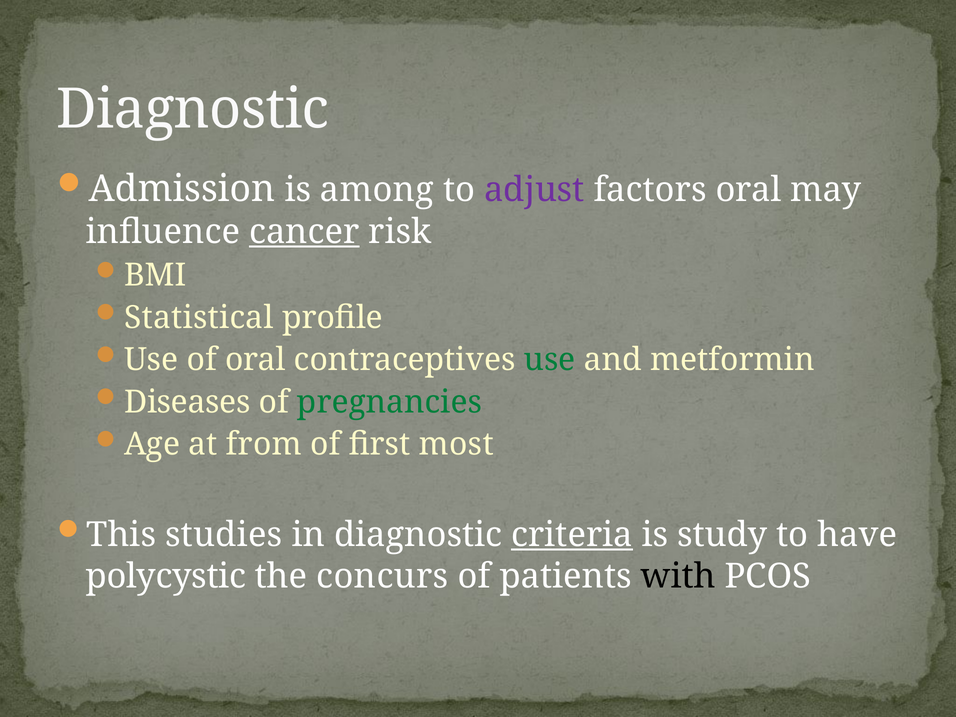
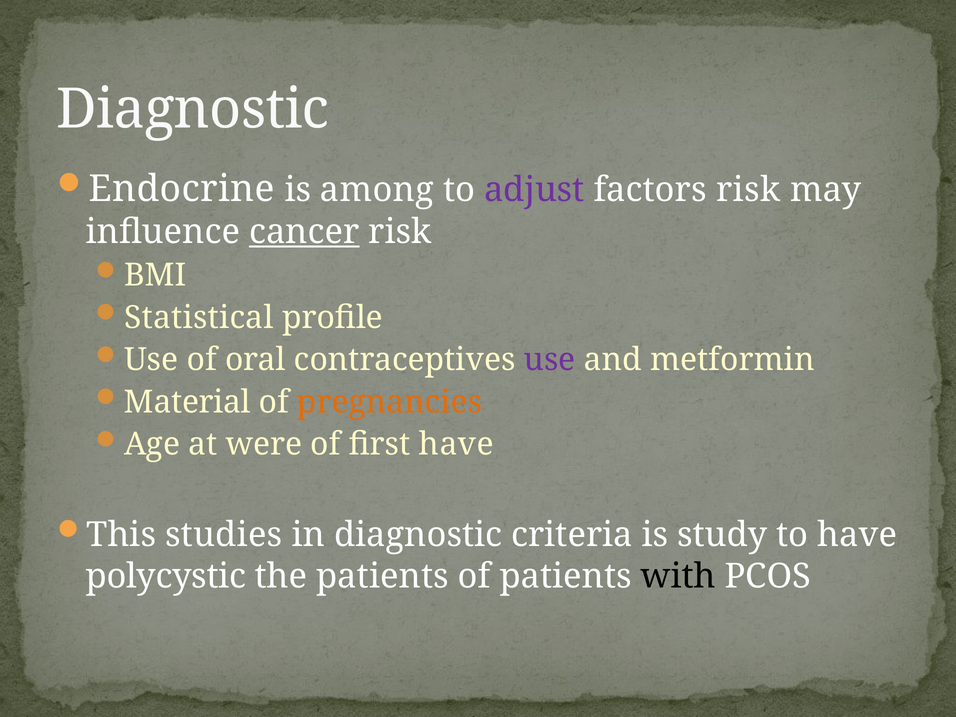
Admission: Admission -> Endocrine
factors oral: oral -> risk
use at (550, 360) colour: green -> purple
Diseases: Diseases -> Material
pregnancies colour: green -> orange
from: from -> were
first most: most -> have
criteria underline: present -> none
the concurs: concurs -> patients
